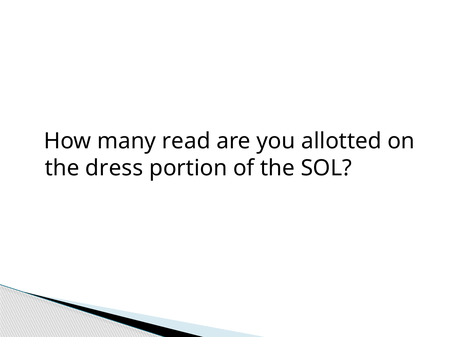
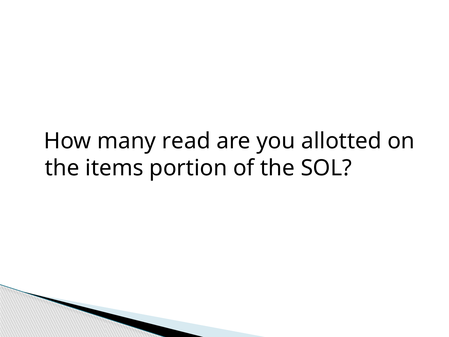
dress: dress -> items
